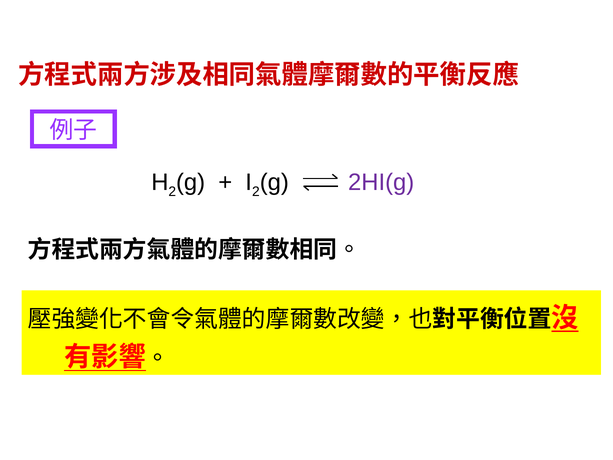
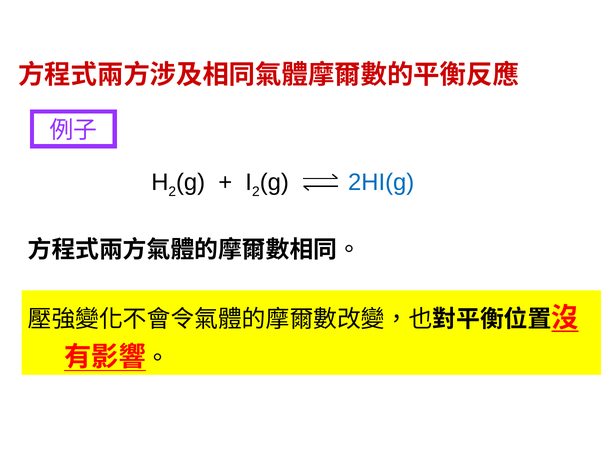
2HI(g colour: purple -> blue
